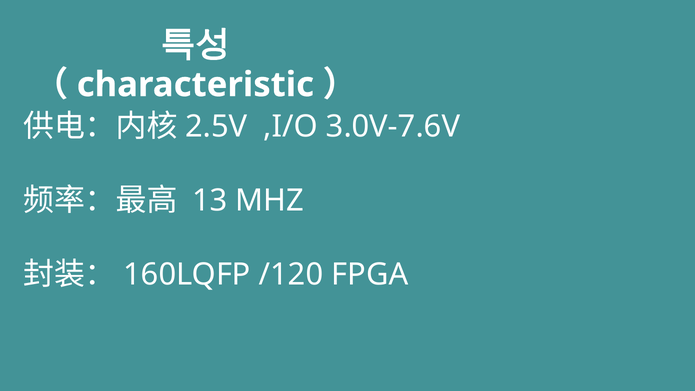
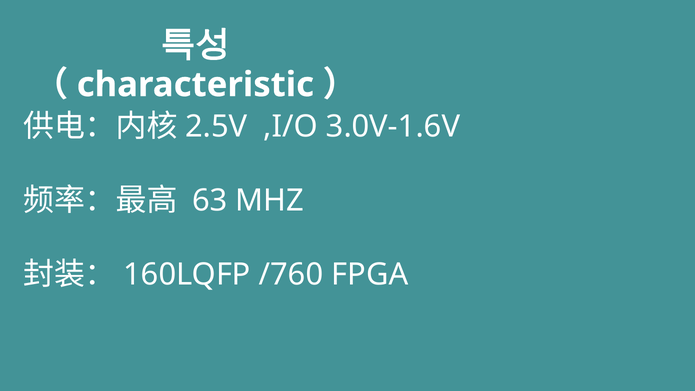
3.0V-7.6V: 3.0V-7.6V -> 3.0V-1.6V
13: 13 -> 63
/120: /120 -> /760
